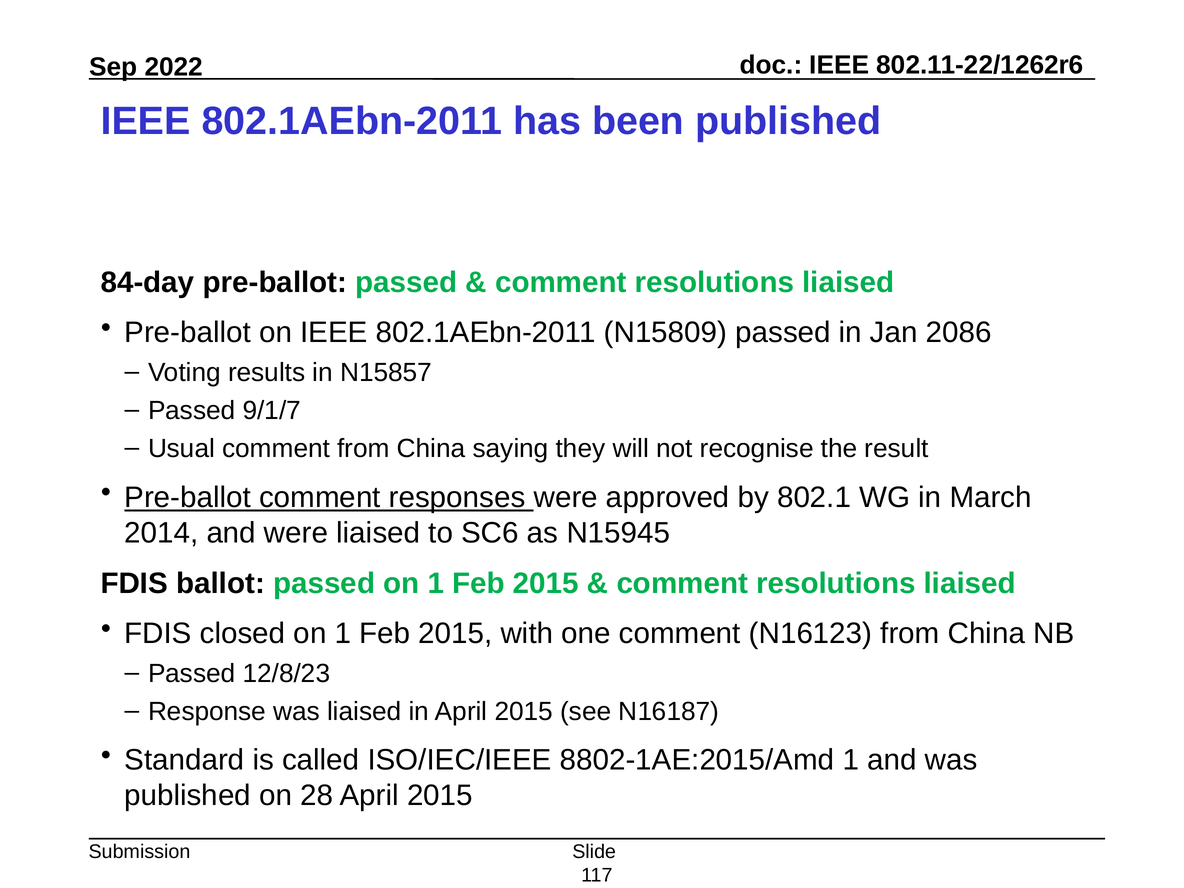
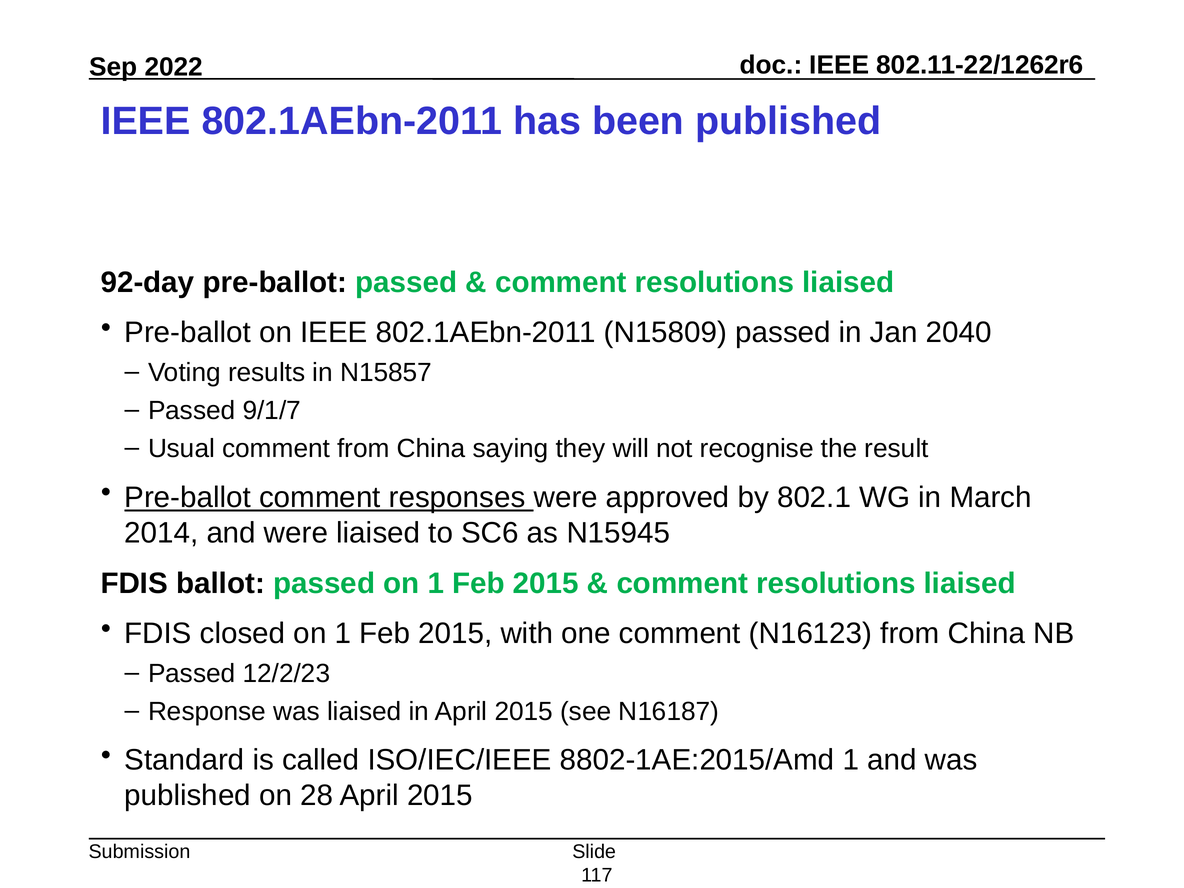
84-day: 84-day -> 92-day
2086: 2086 -> 2040
12/8/23: 12/8/23 -> 12/2/23
